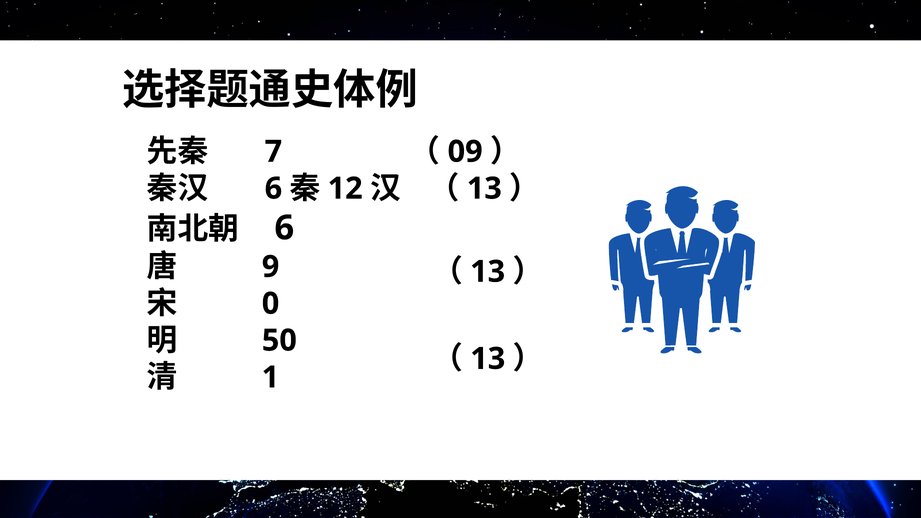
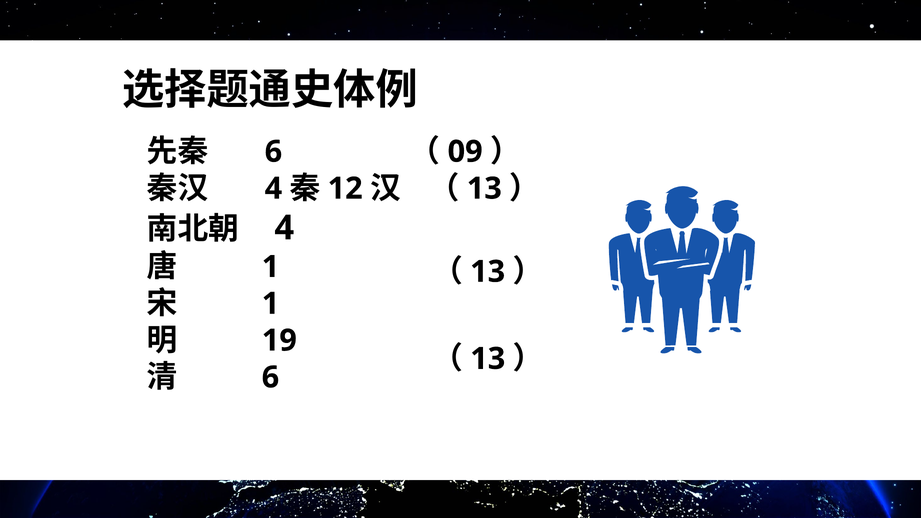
7 at (273, 152): 7 -> 6
6 at (273, 189): 6 -> 4
6 at (284, 228): 6 -> 4
9 at (271, 267): 9 -> 1
0 at (271, 304): 0 -> 1
50: 50 -> 19
1 at (270, 377): 1 -> 6
